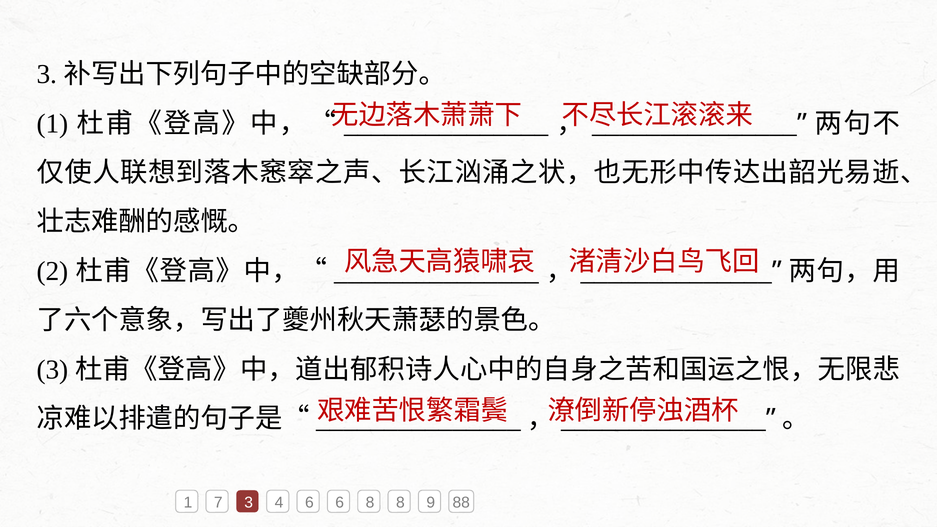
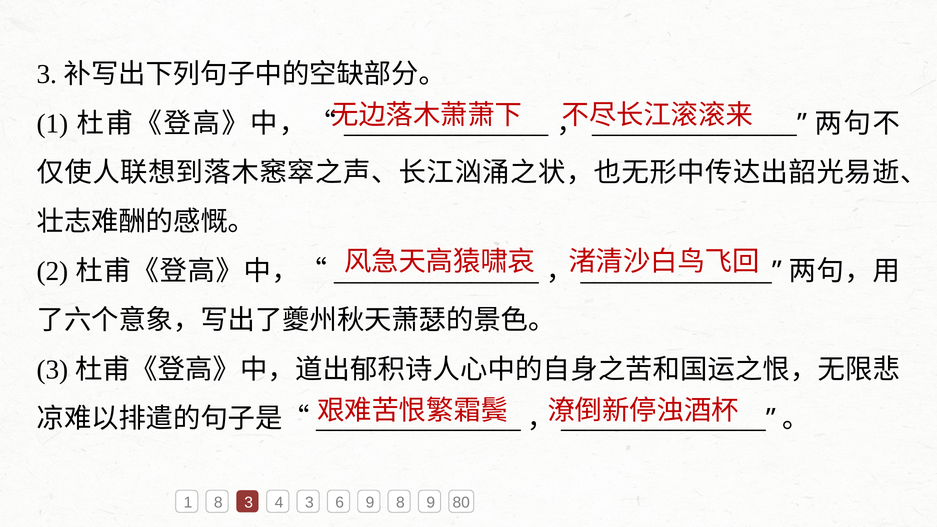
1 7: 7 -> 8
4 6: 6 -> 3
6 8: 8 -> 9
88: 88 -> 80
